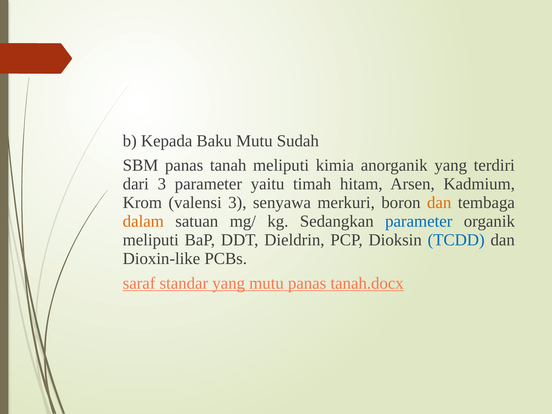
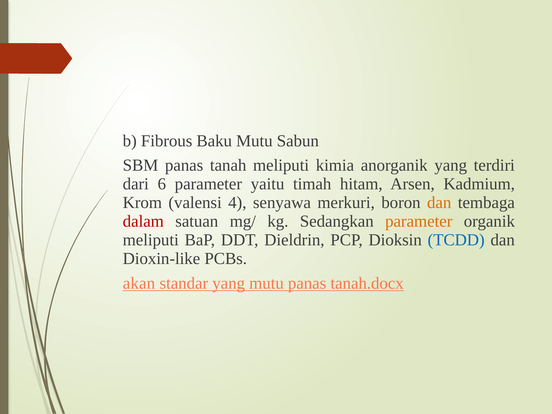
Kepada: Kepada -> Fibrous
Sudah: Sudah -> Sabun
dari 3: 3 -> 6
valensi 3: 3 -> 4
dalam colour: orange -> red
parameter at (419, 221) colour: blue -> orange
saraf: saraf -> akan
